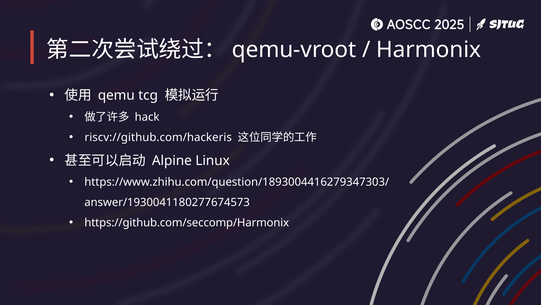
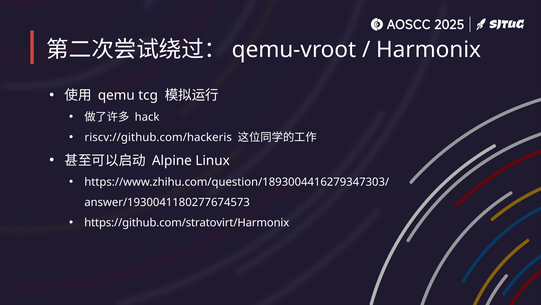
https://github.com/seccomp/Harmonix: https://github.com/seccomp/Harmonix -> https://github.com/stratovirt/Harmonix
